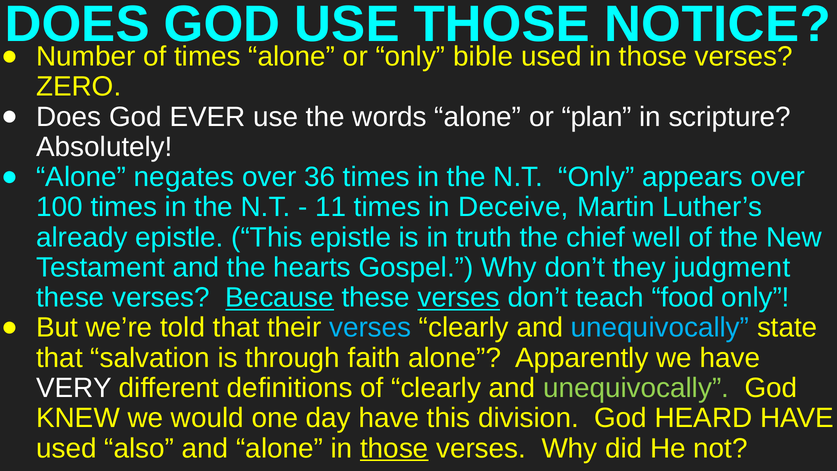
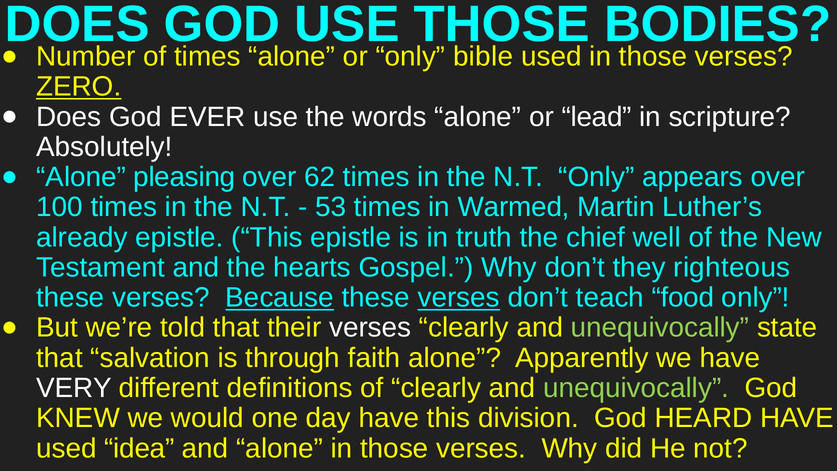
NOTICE: NOTICE -> BODIES
ZERO underline: none -> present
plan: plan -> lead
negates: negates -> pleasing
36: 36 -> 62
11: 11 -> 53
Deceive: Deceive -> Warmed
judgment: judgment -> righteous
verses at (370, 328) colour: light blue -> white
unequivocally at (660, 328) colour: light blue -> light green
also: also -> idea
those at (394, 448) underline: present -> none
